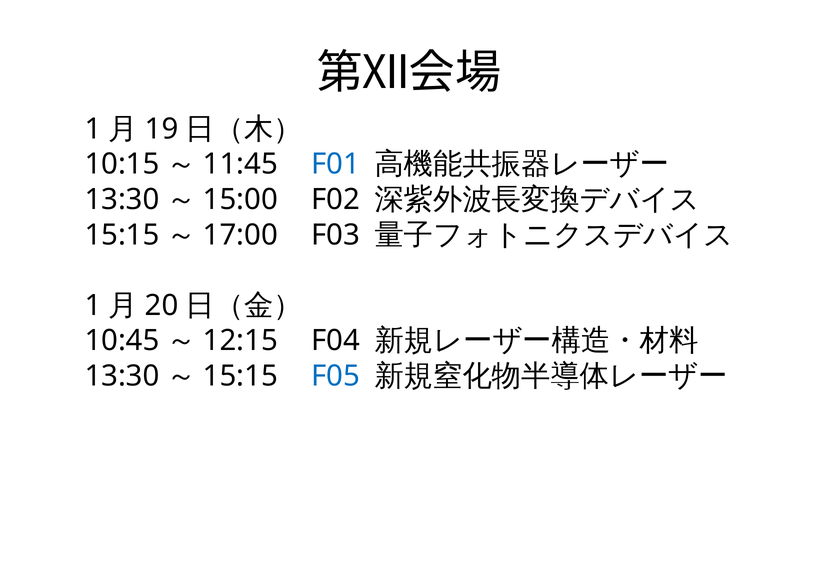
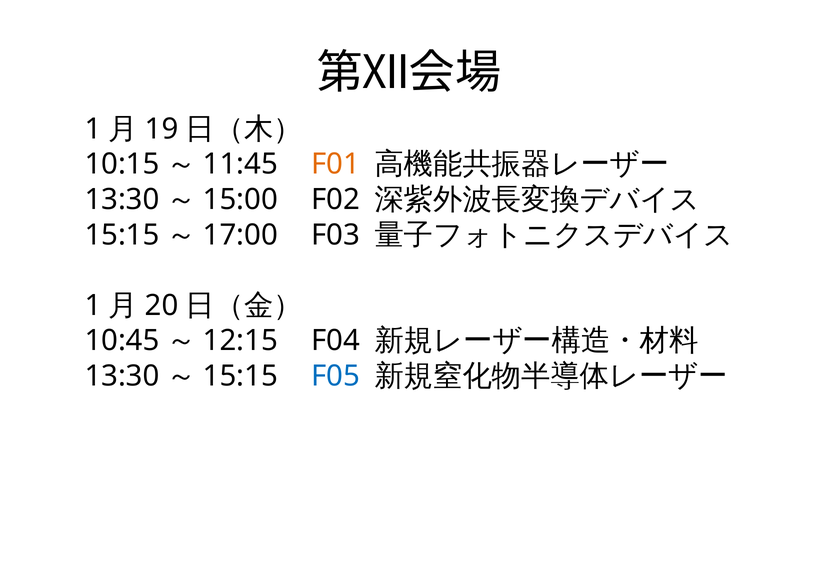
F01 colour: blue -> orange
